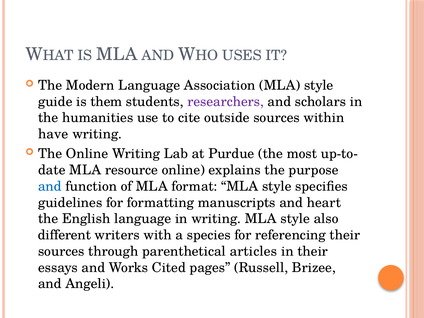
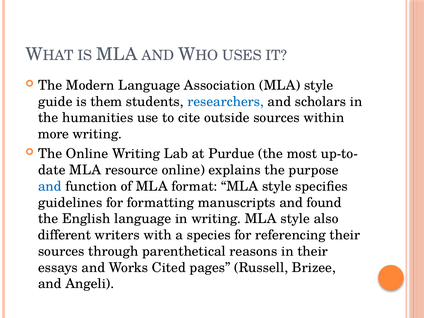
researchers colour: purple -> blue
have: have -> more
heart: heart -> found
articles: articles -> reasons
